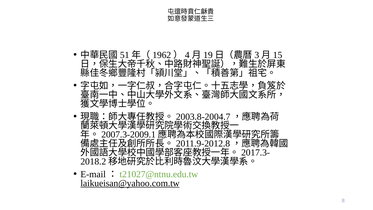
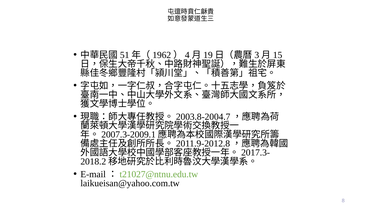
laikueisan@yahoo.com.tw underline: present -> none
